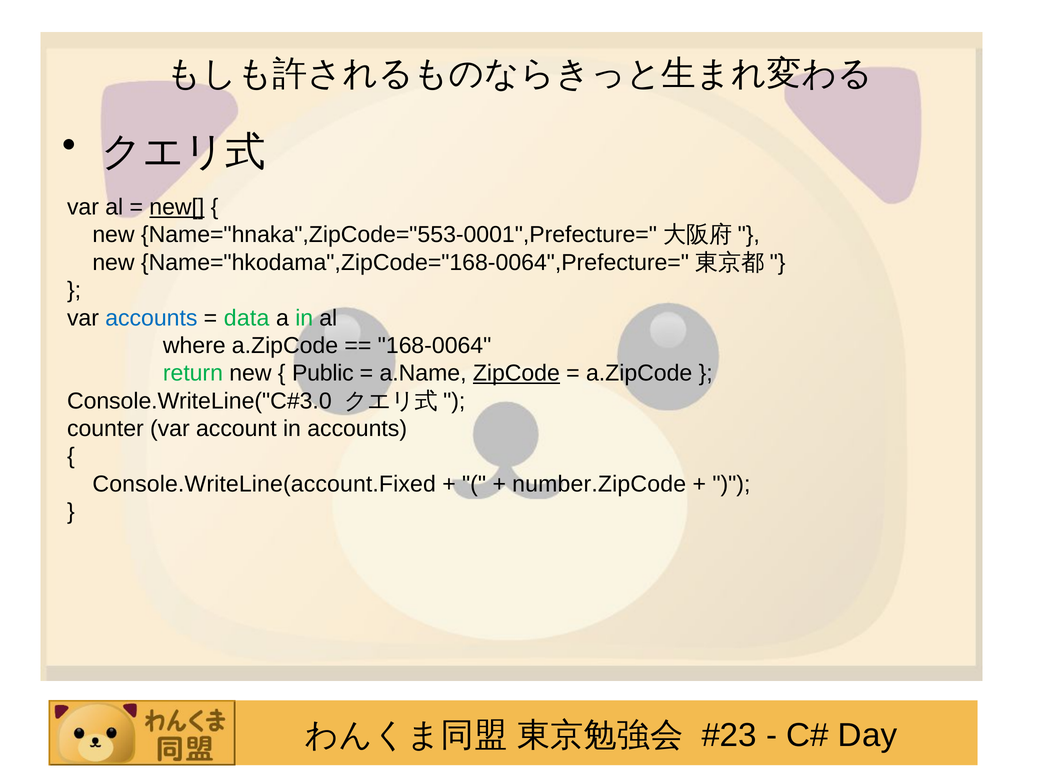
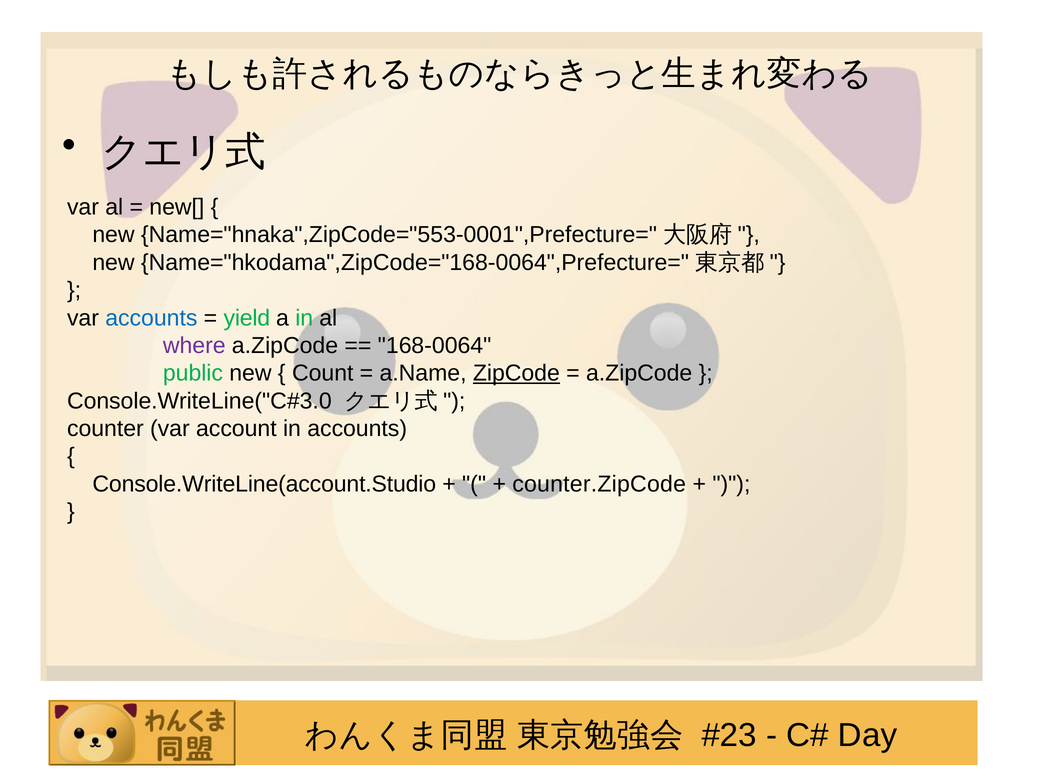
new[ underline: present -> none
data: data -> yield
where colour: black -> purple
return: return -> public
Public: Public -> Count
Console.WriteLine(account.Fixed: Console.WriteLine(account.Fixed -> Console.WriteLine(account.Studio
number.ZipCode: number.ZipCode -> counter.ZipCode
